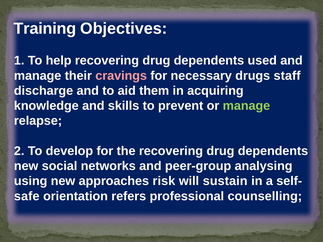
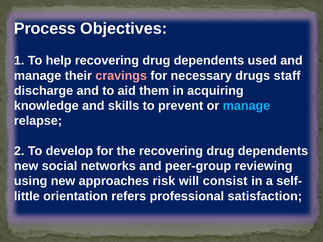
Training: Training -> Process
manage at (246, 106) colour: light green -> light blue
analysing: analysing -> reviewing
sustain: sustain -> consist
safe: safe -> little
counselling: counselling -> satisfaction
